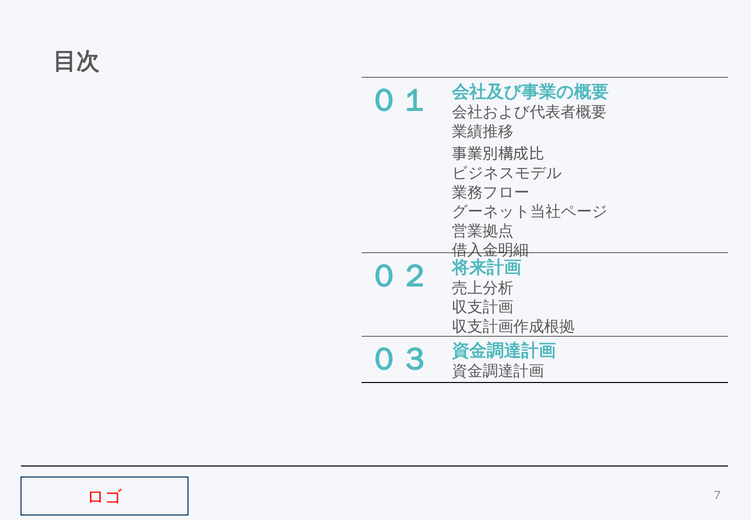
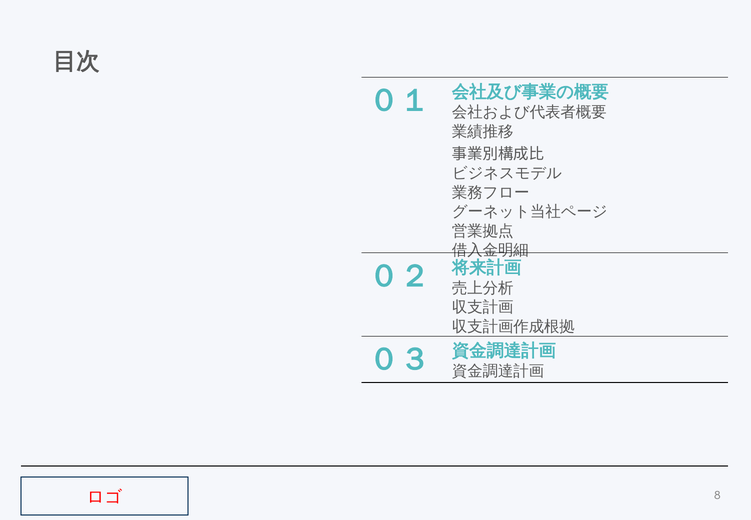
7: 7 -> 8
